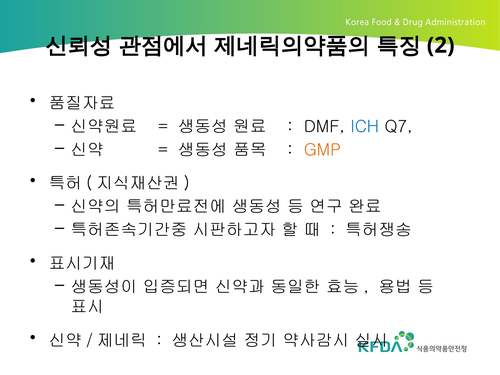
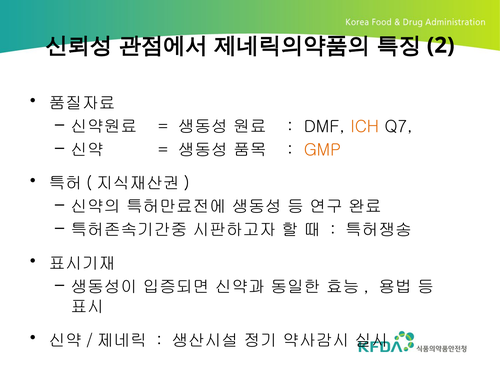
ICH colour: blue -> orange
